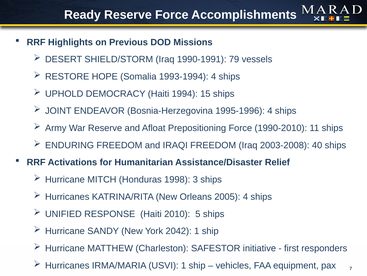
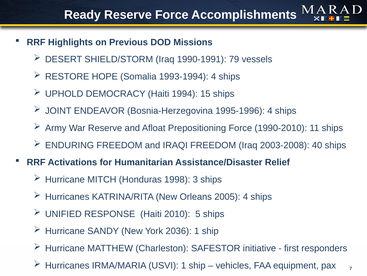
2042: 2042 -> 2036
